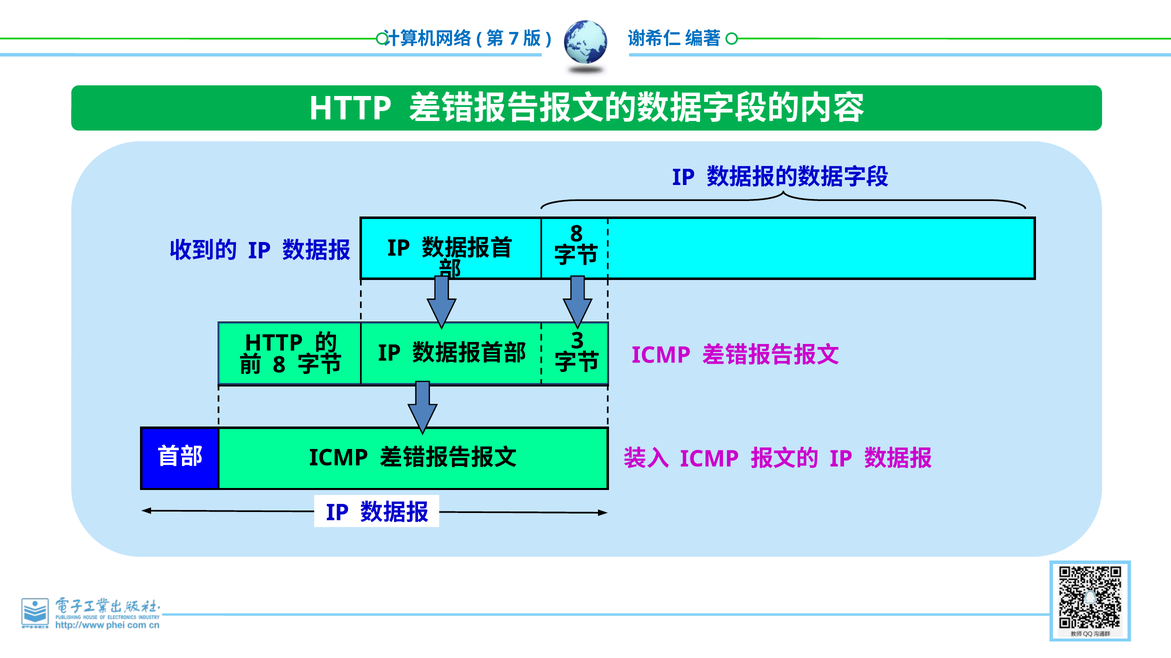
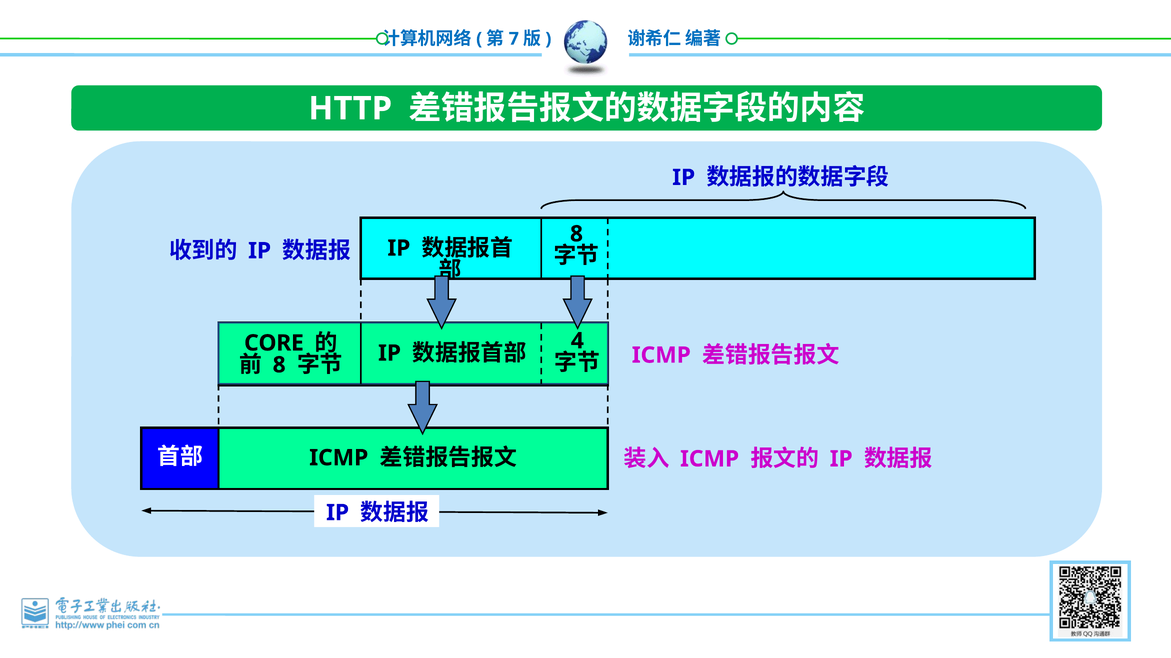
HTTP at (274, 343): HTTP -> CORE
3: 3 -> 4
